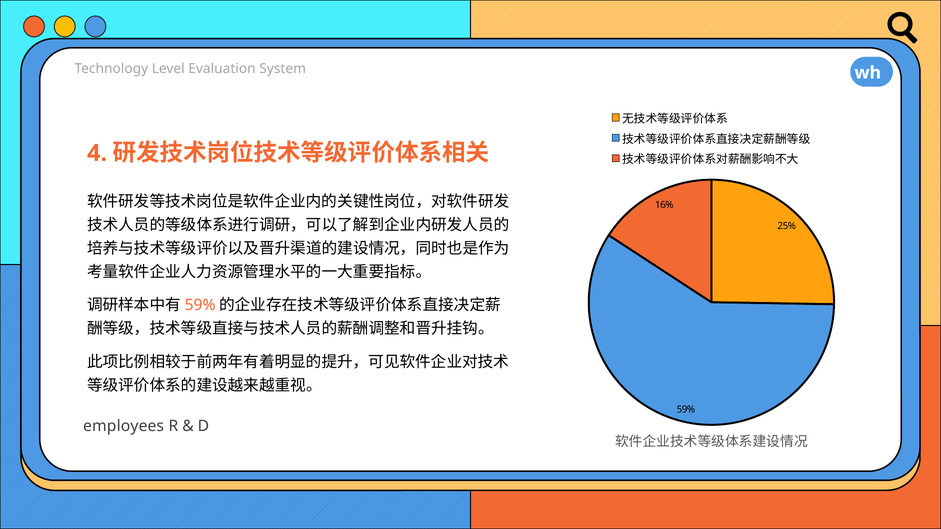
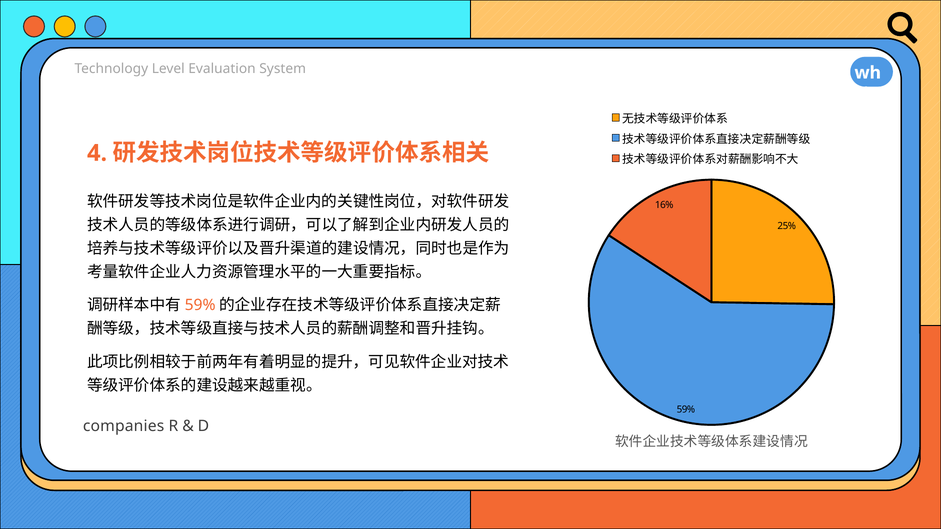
employees: employees -> companies
